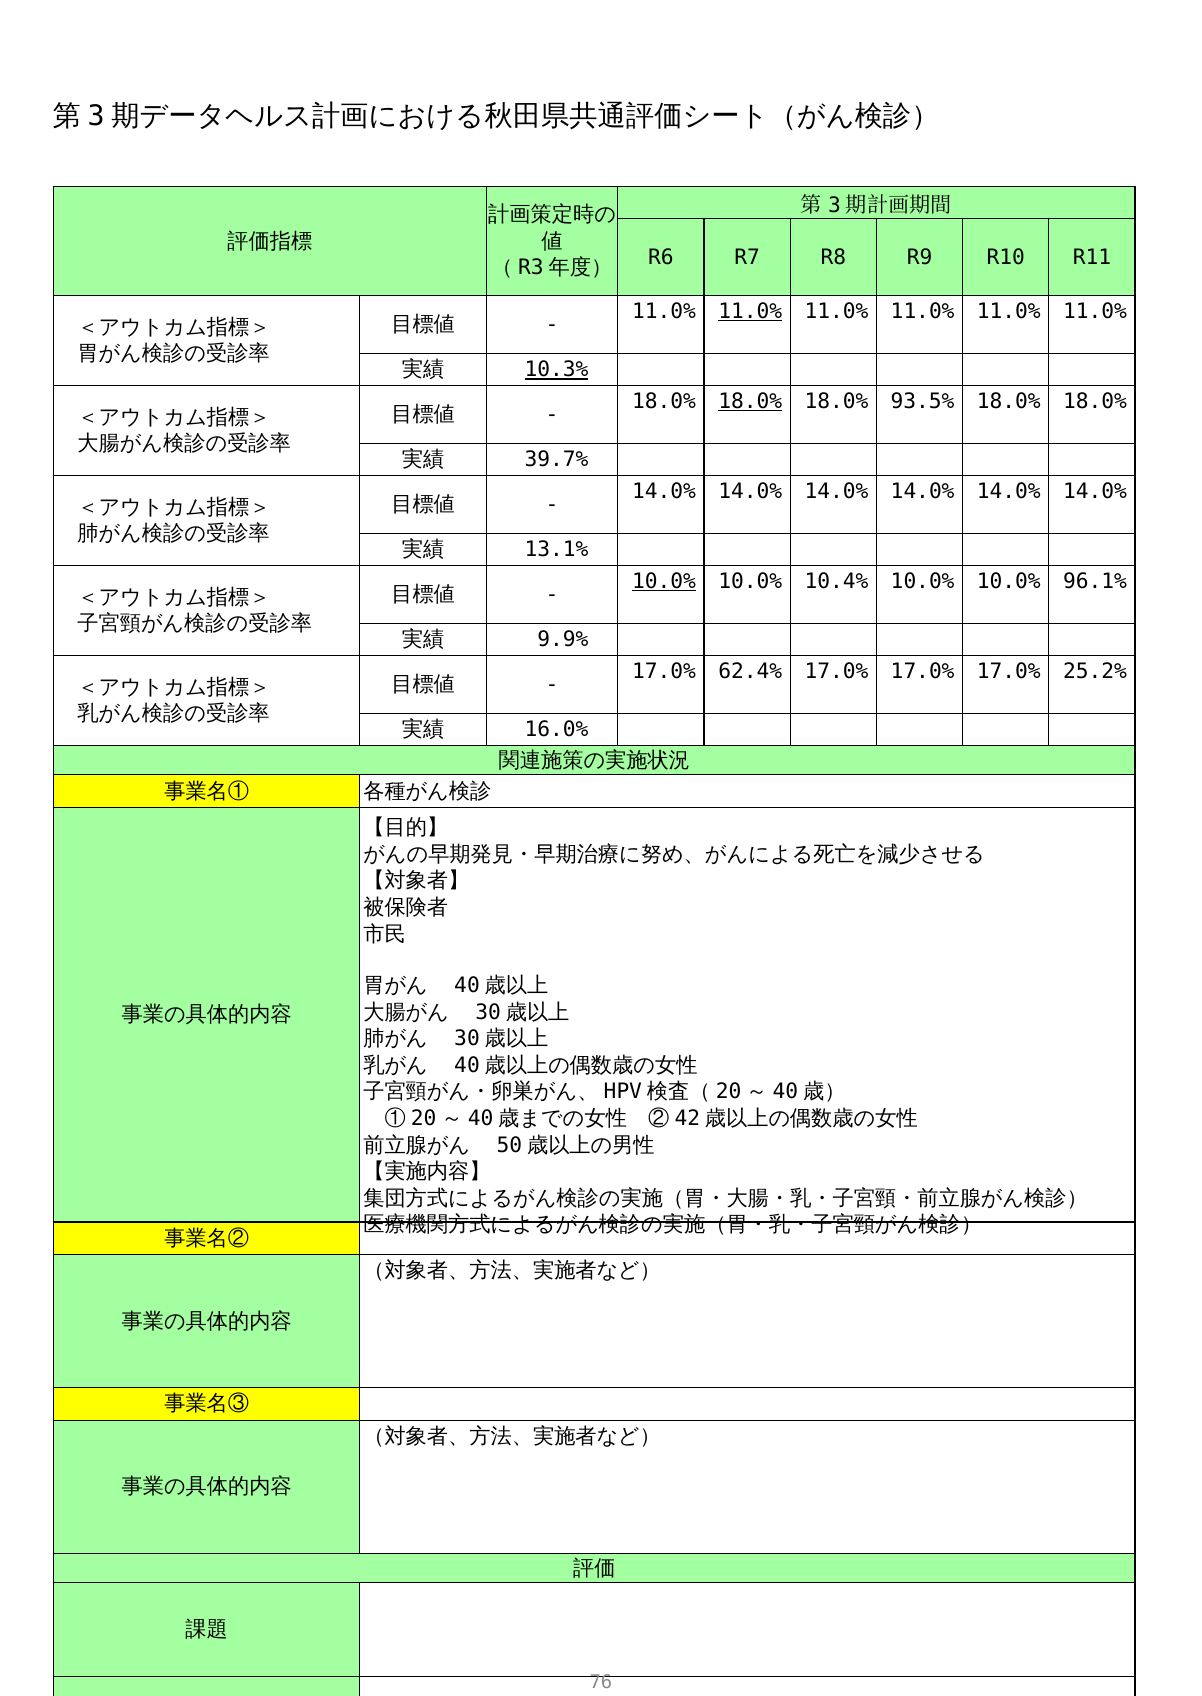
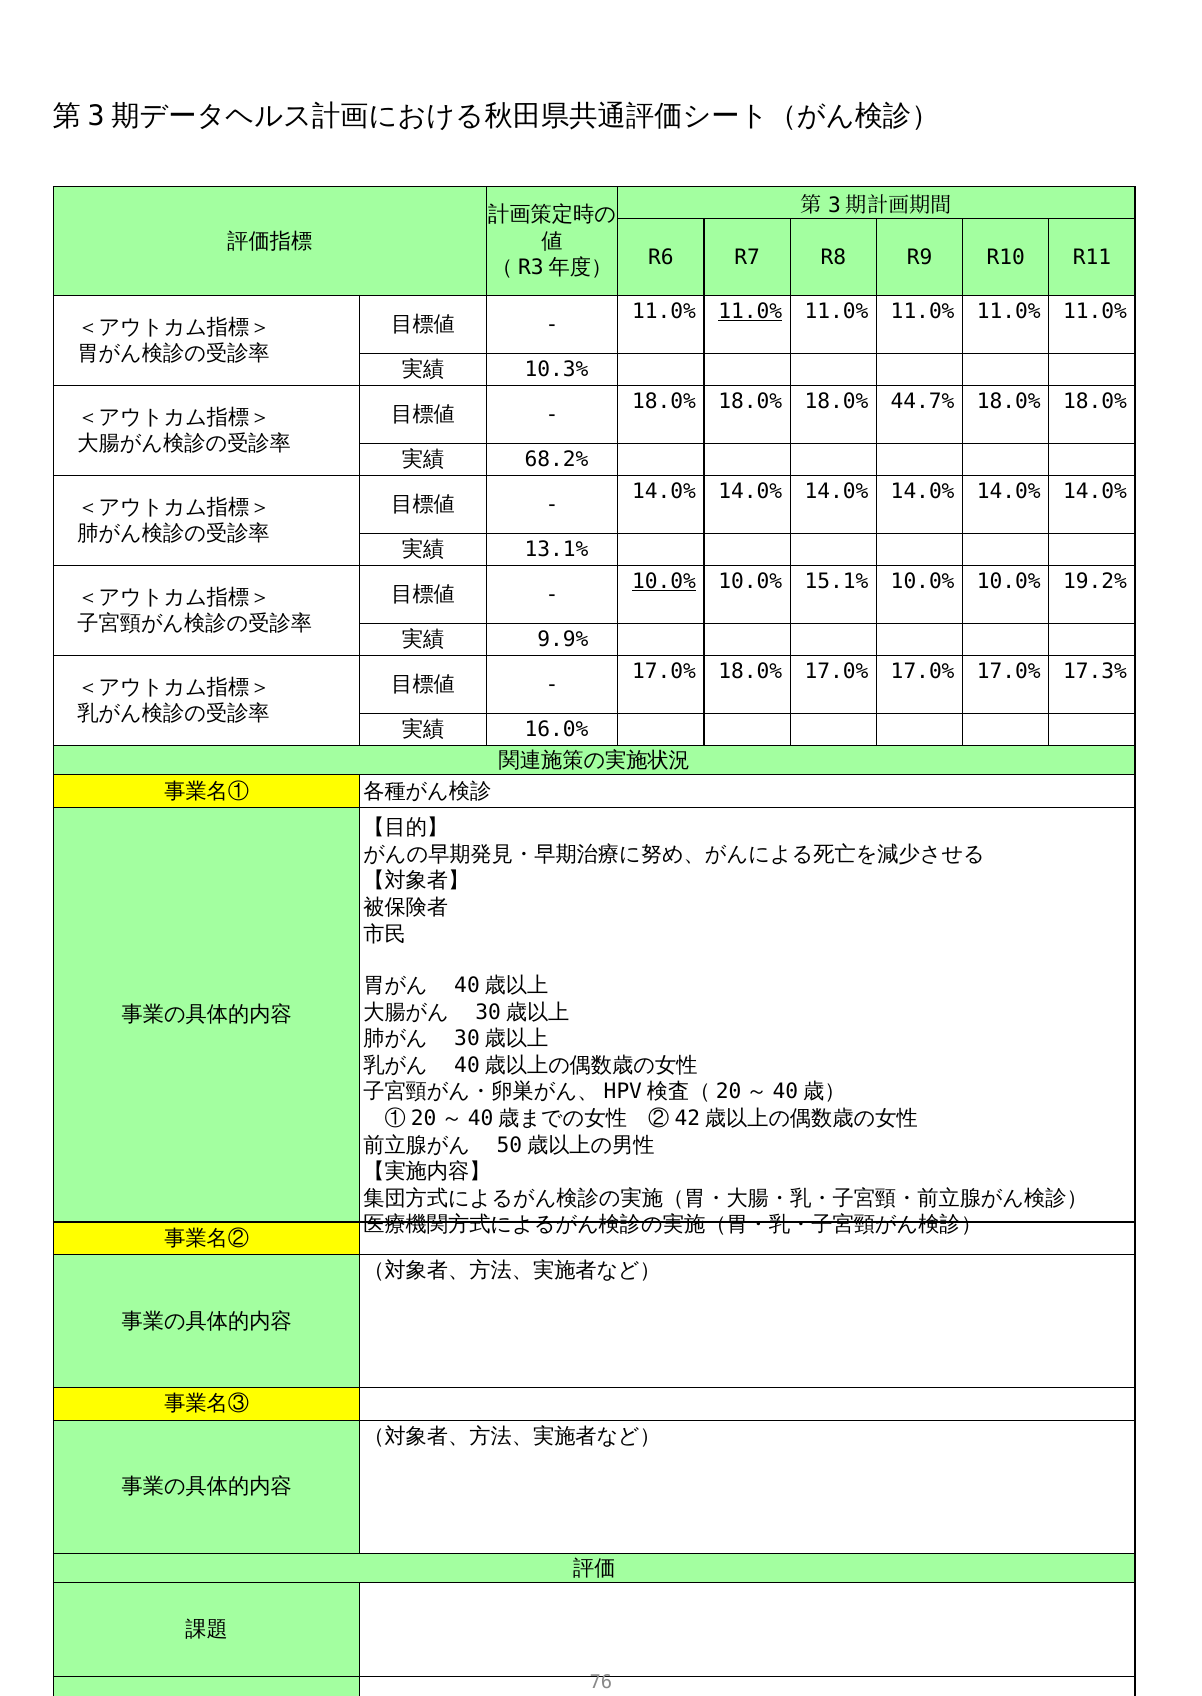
10.3% underline: present -> none
18.0% at (750, 402) underline: present -> none
93.5%: 93.5% -> 44.7%
39.7%: 39.7% -> 68.2%
10.4%: 10.4% -> 15.1%
96.1%: 96.1% -> 19.2%
17.0% 62.4%: 62.4% -> 18.0%
25.2%: 25.2% -> 17.3%
